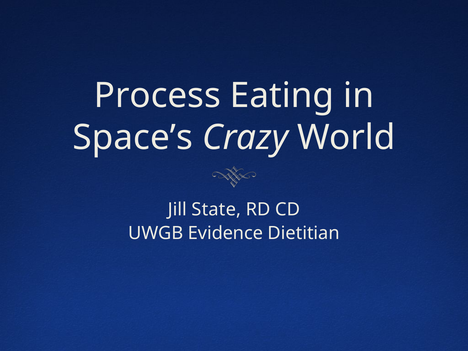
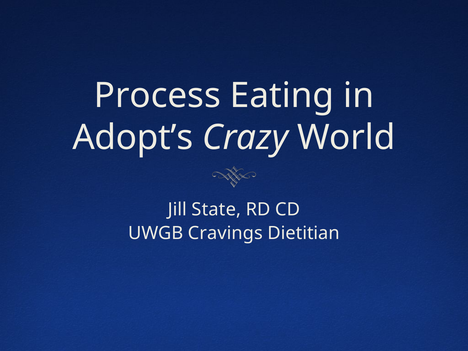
Space’s: Space’s -> Adopt’s
Evidence: Evidence -> Cravings
